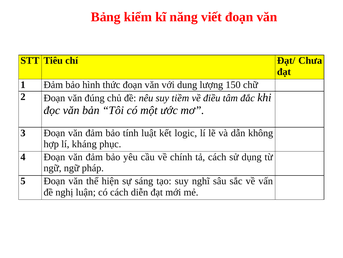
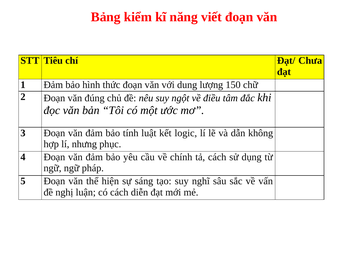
tiềm: tiềm -> ngột
kháng: kháng -> nhưng
